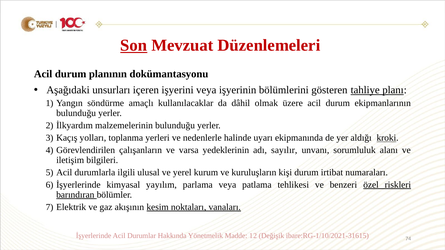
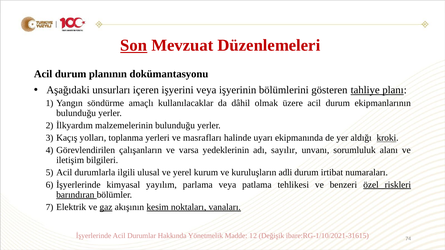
nedenlerle: nedenlerle -> masrafları
kişi: kişi -> adli
gaz underline: none -> present
